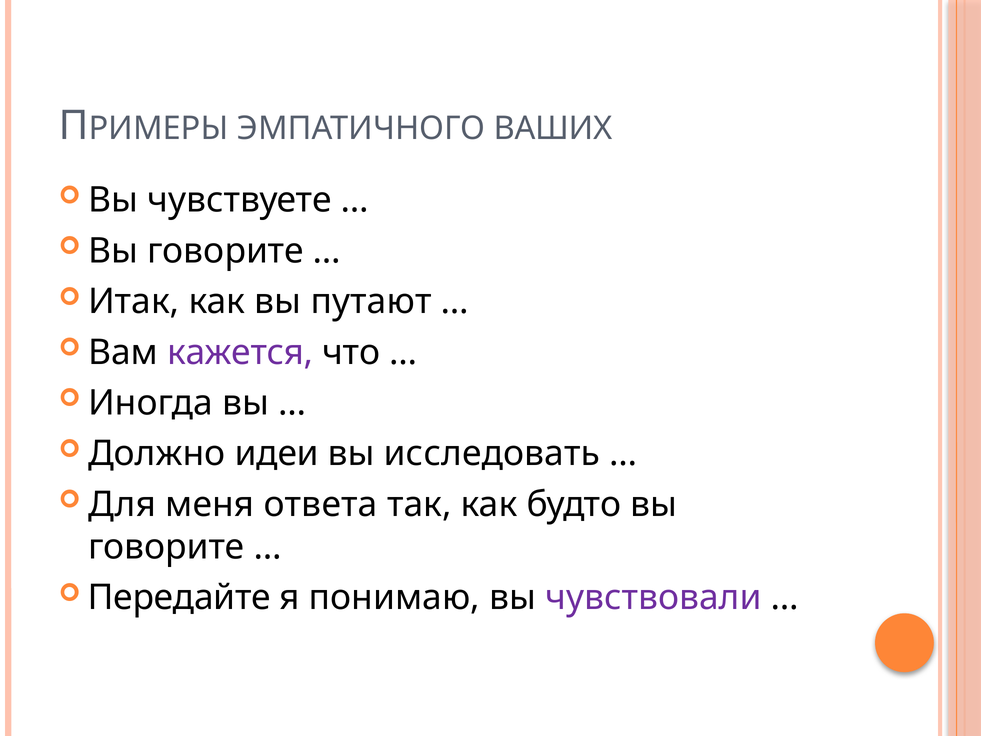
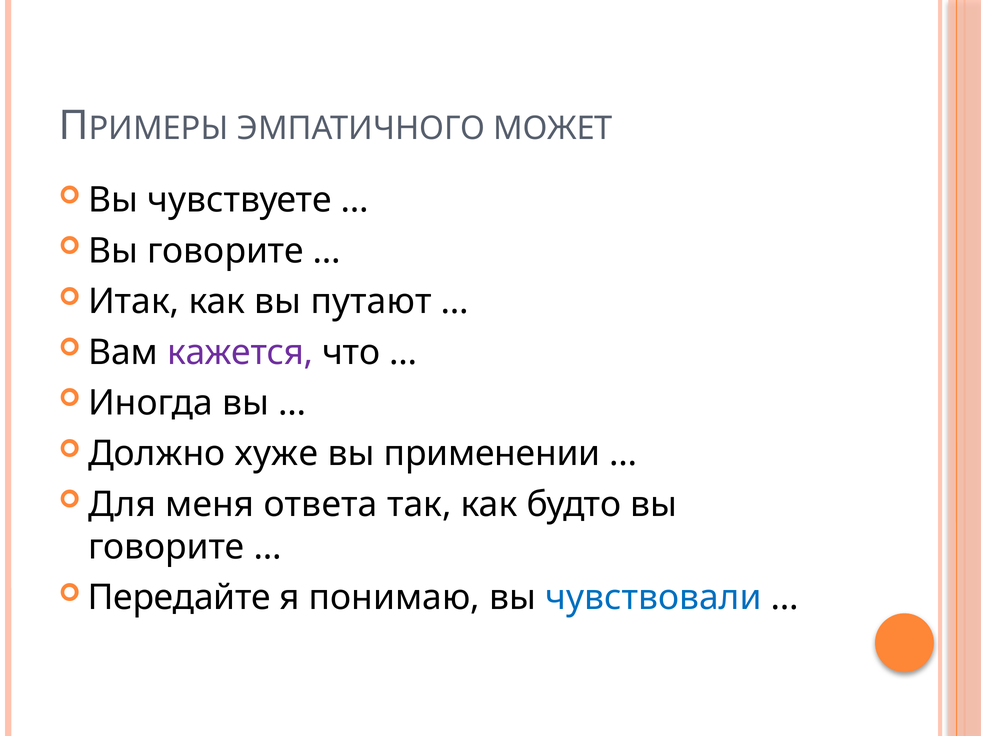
ВАШИХ: ВАШИХ -> МОЖЕТ
идеи: идеи -> хуже
исследовать: исследовать -> применении
чувствовали colour: purple -> blue
